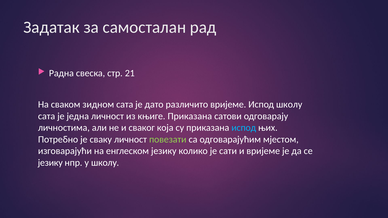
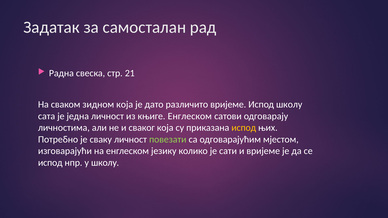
зидном сата: сата -> која
књиге Приказана: Приказана -> Енглеском
испод at (244, 128) colour: light blue -> yellow
језику at (50, 163): језику -> испод
